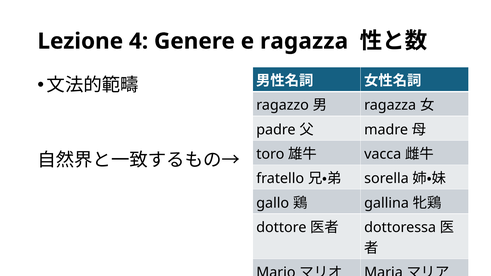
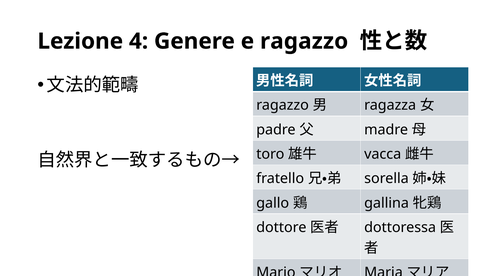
e ragazza: ragazza -> ragazzo
